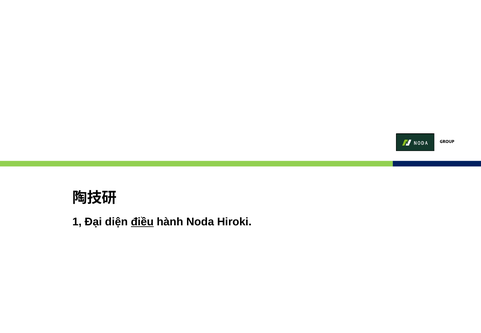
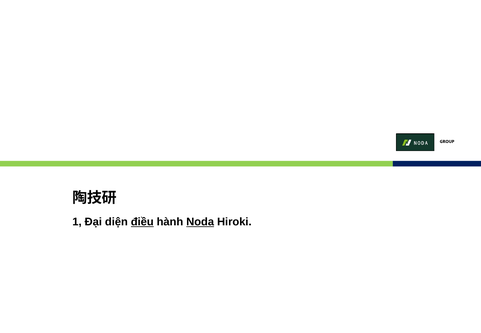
Noda underline: none -> present
